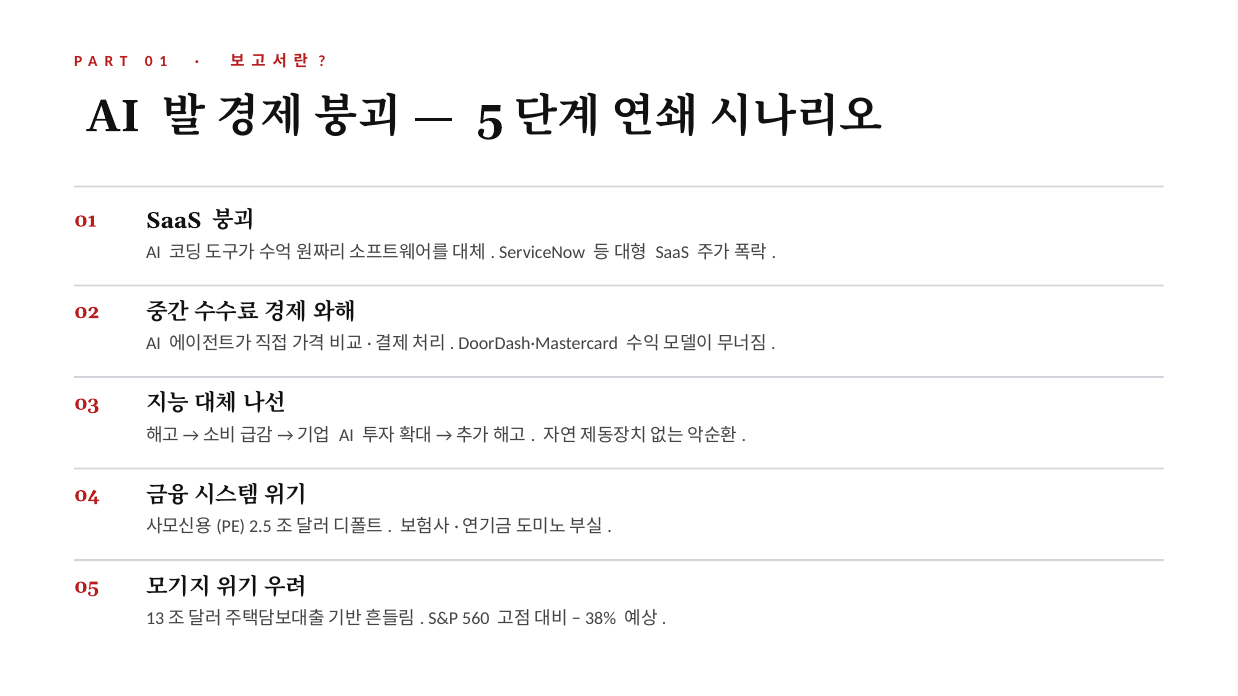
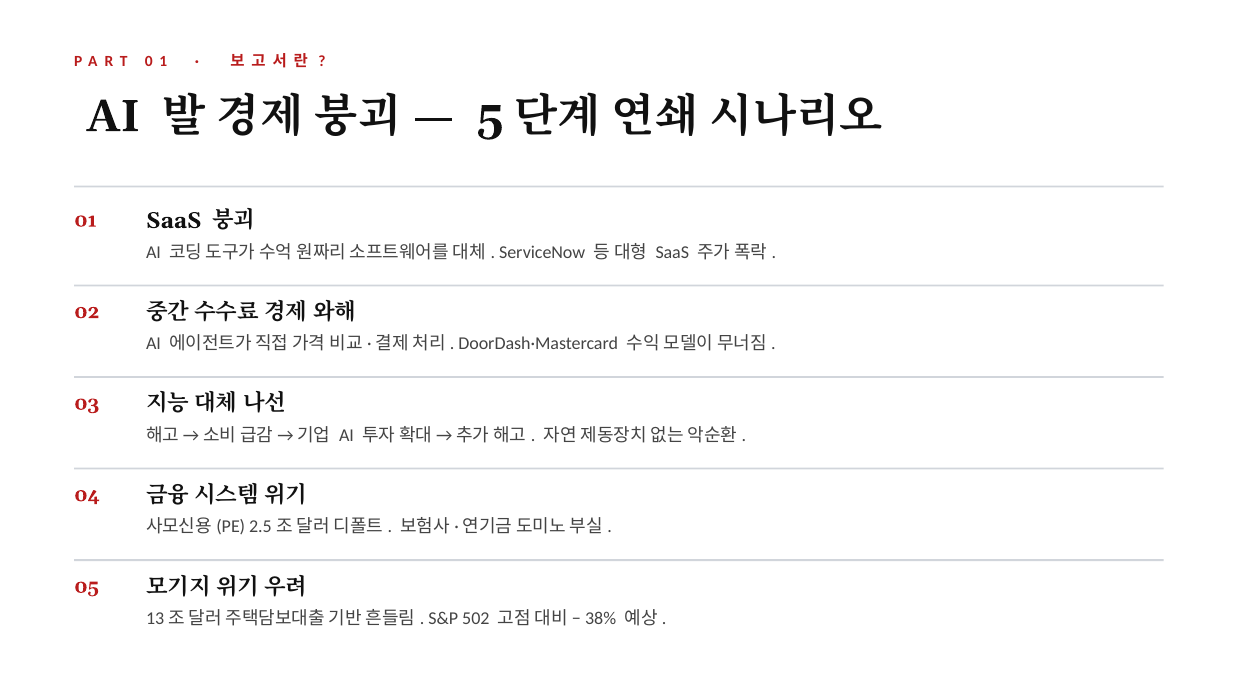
560: 560 -> 502
